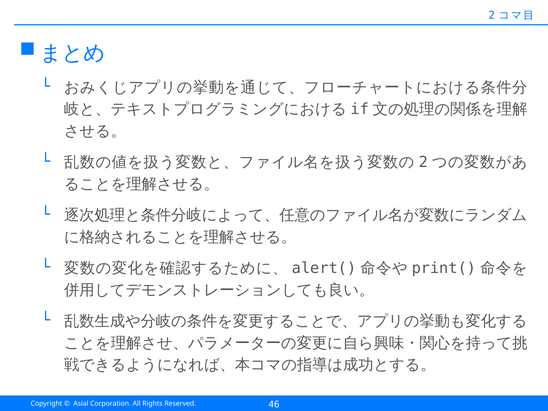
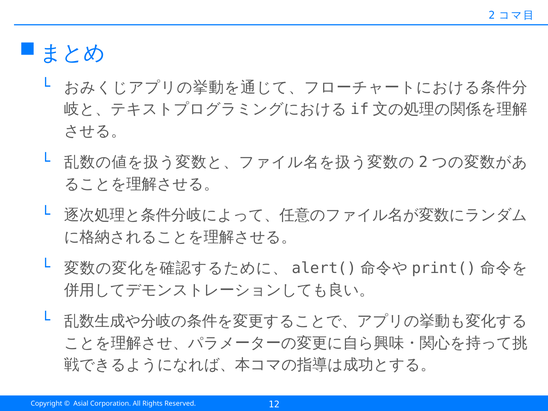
46: 46 -> 12
